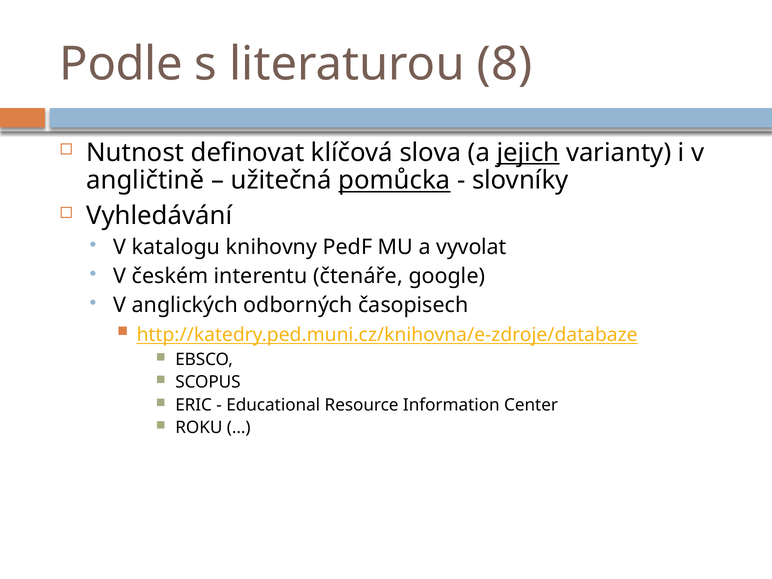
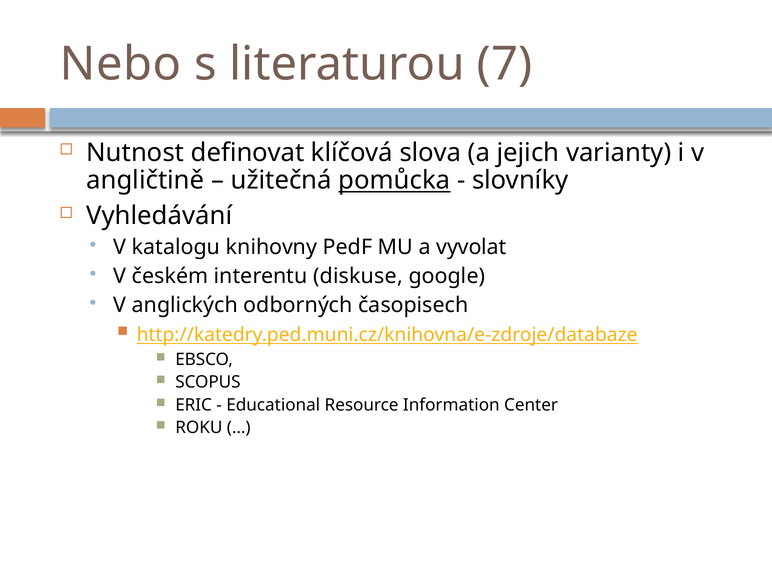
Podle: Podle -> Nebo
8: 8 -> 7
jejich underline: present -> none
čtenáře: čtenáře -> diskuse
